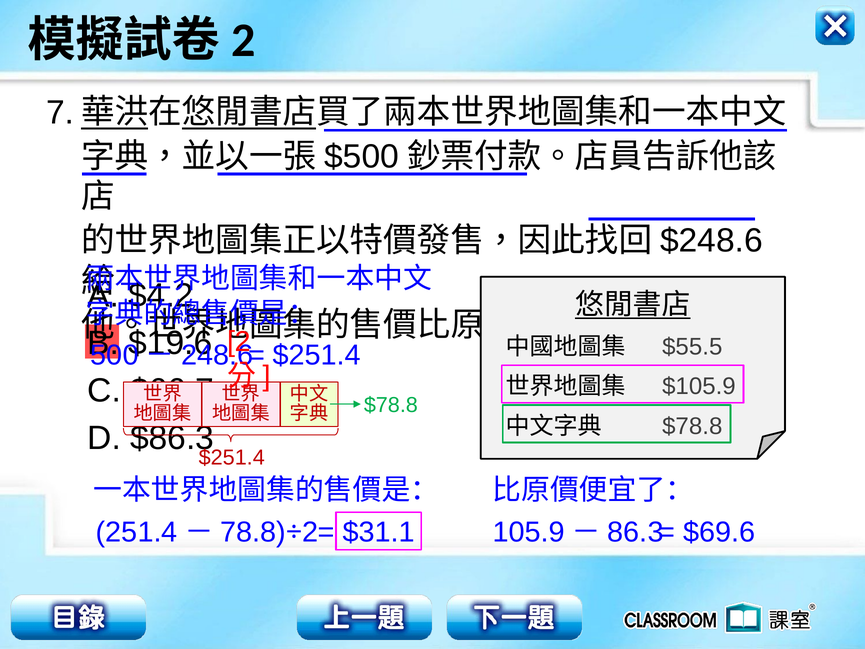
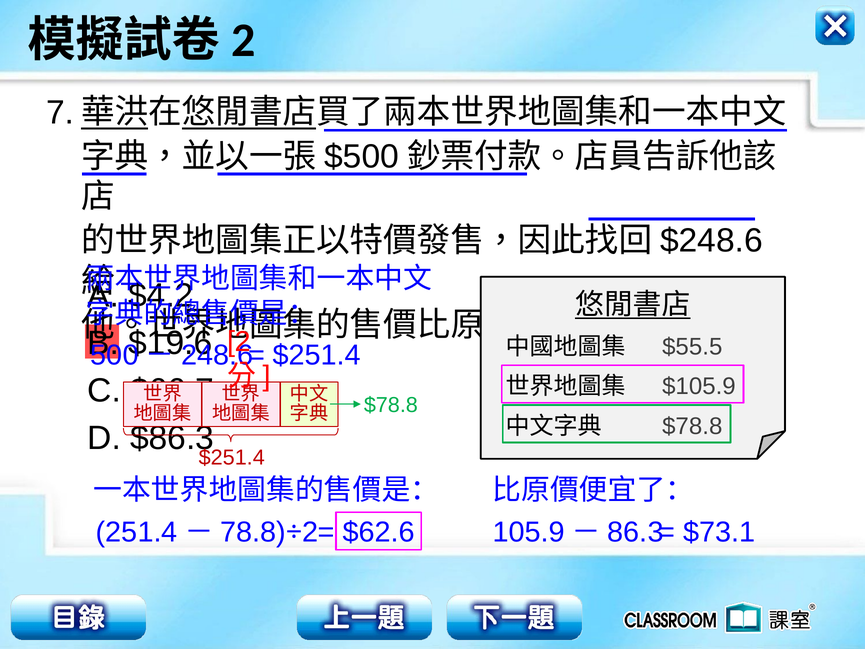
$31.1: $31.1 -> $62.6
$69.6: $69.6 -> $73.1
